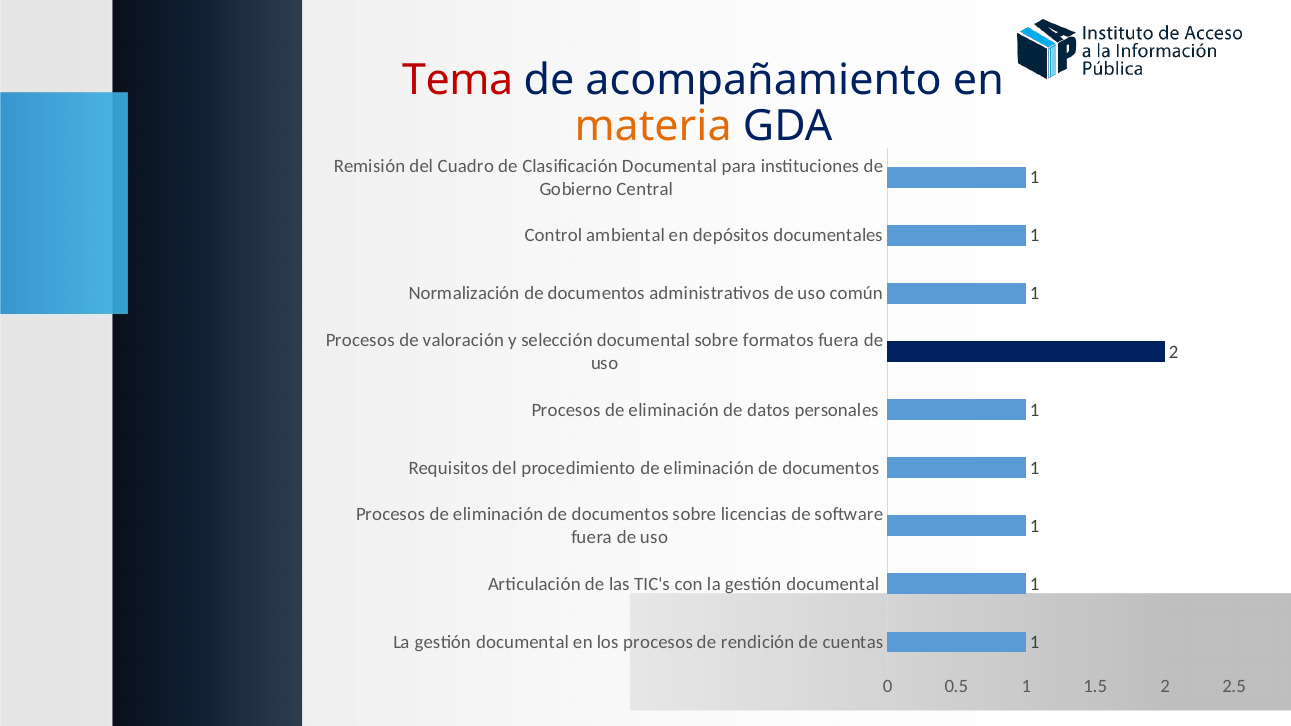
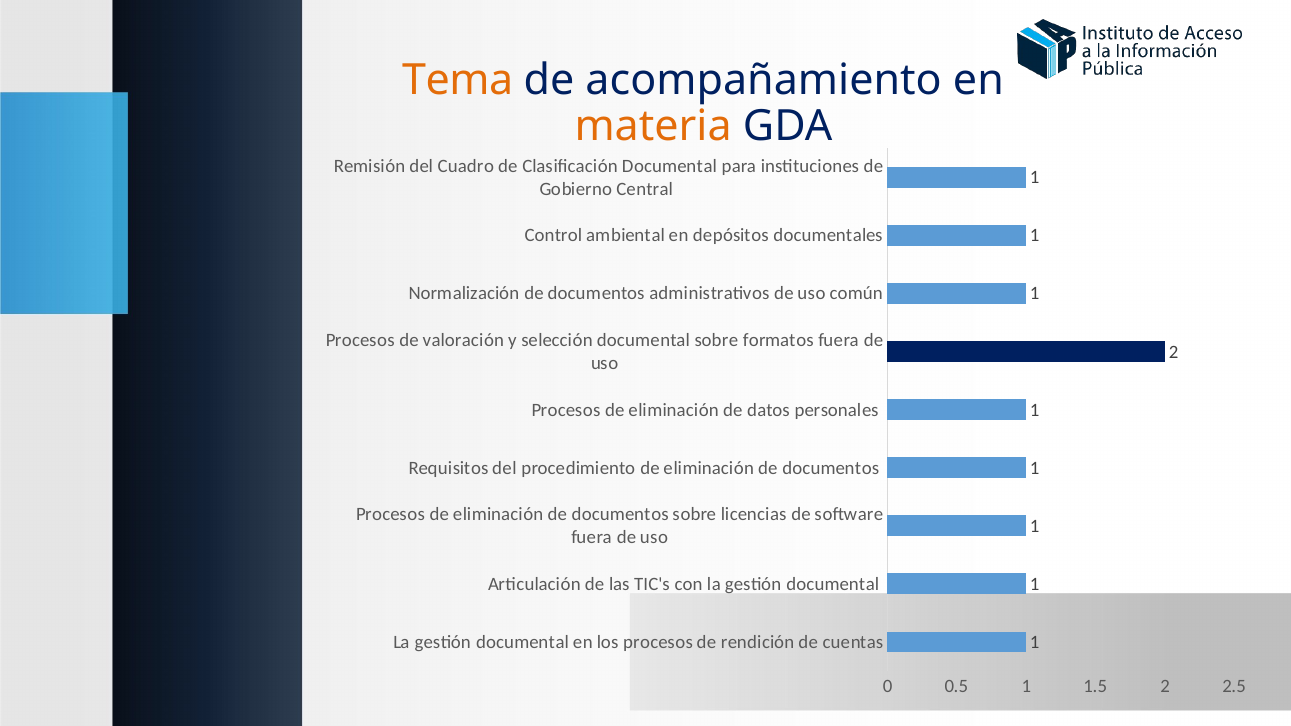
Tema colour: red -> orange
